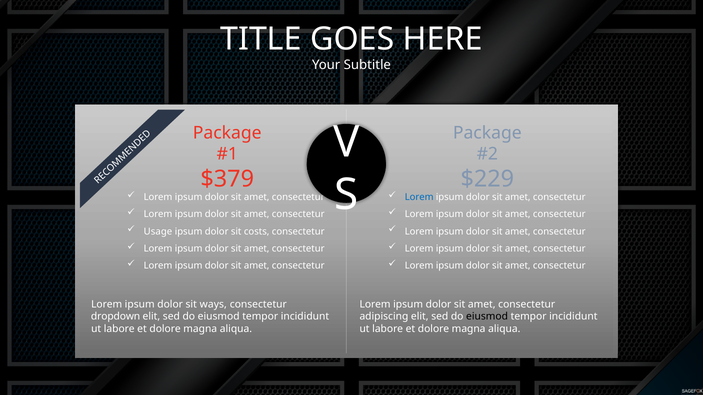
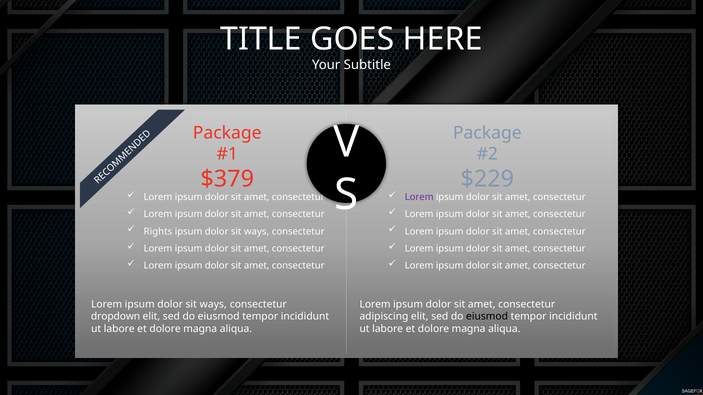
Lorem at (419, 197) colour: blue -> purple
Usage: Usage -> Rights
costs at (257, 232): costs -> ways
